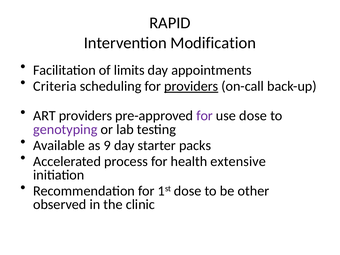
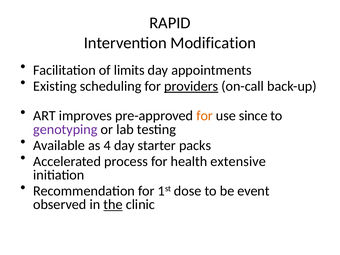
Criteria: Criteria -> Existing
ART providers: providers -> improves
for at (205, 116) colour: purple -> orange
use dose: dose -> since
9: 9 -> 4
other: other -> event
the underline: none -> present
